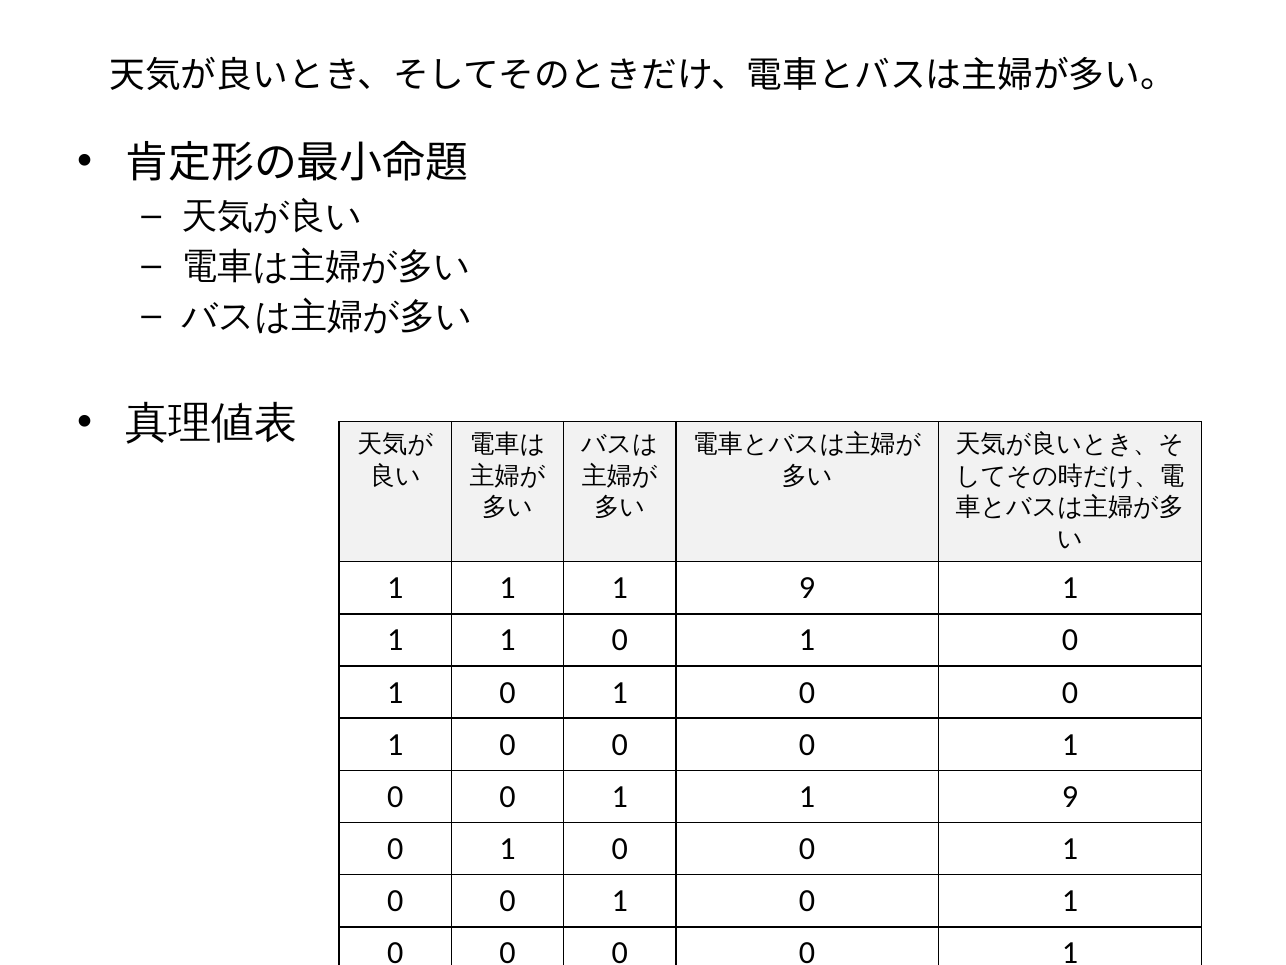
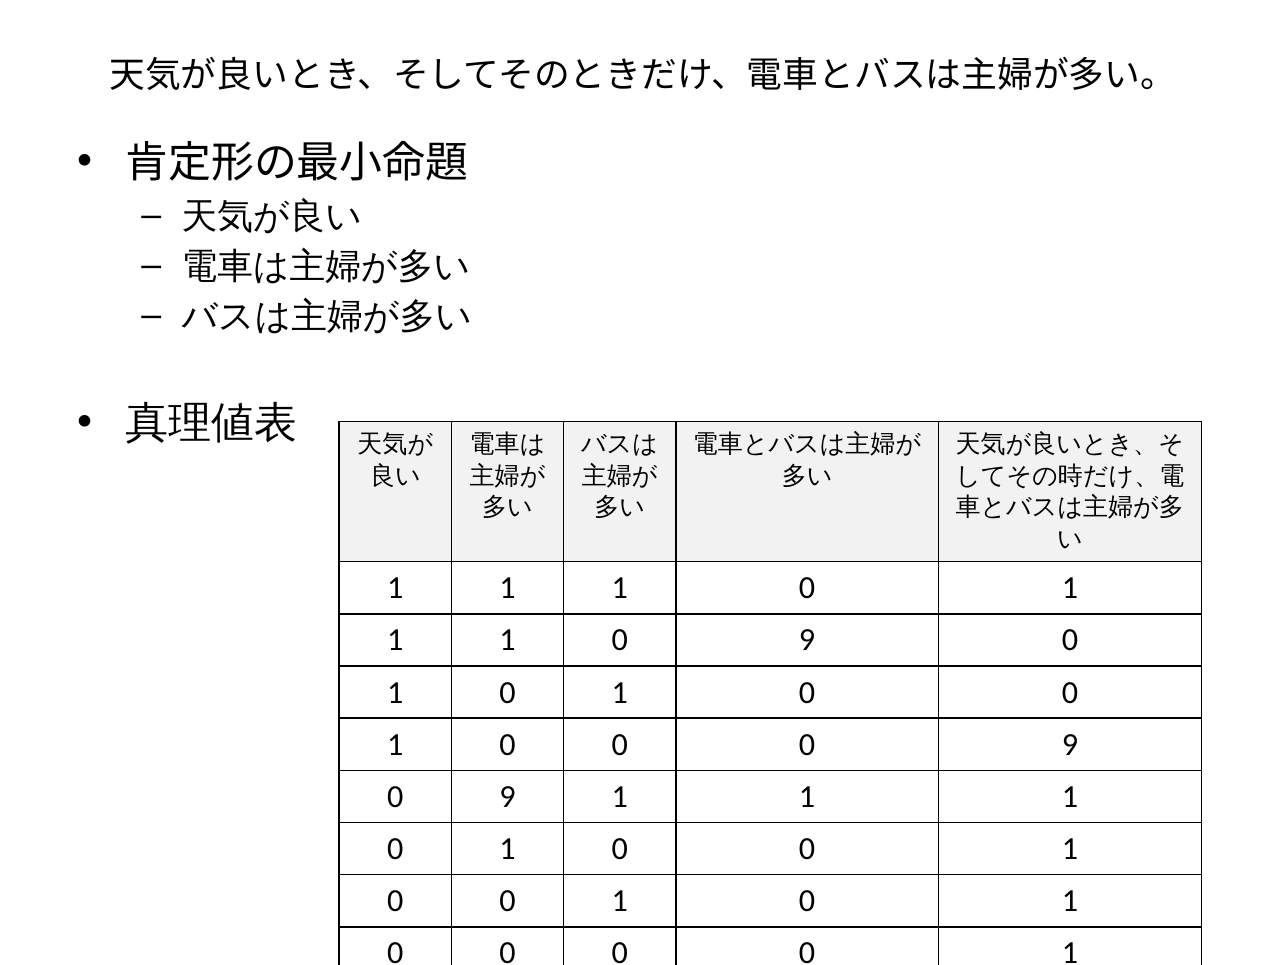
9 at (807, 588): 9 -> 0
1 1 0 1: 1 -> 9
1 at (1070, 744): 1 -> 9
0 at (507, 796): 0 -> 9
9 at (1070, 796): 9 -> 1
